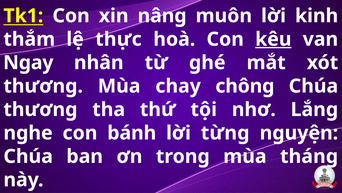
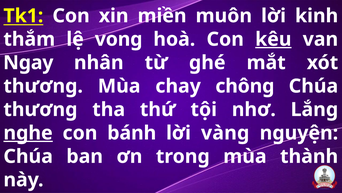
nâng: nâng -> miền
thực: thực -> vong
nghe underline: none -> present
từng: từng -> vàng
tháng: tháng -> thành
